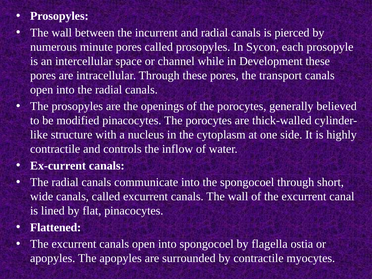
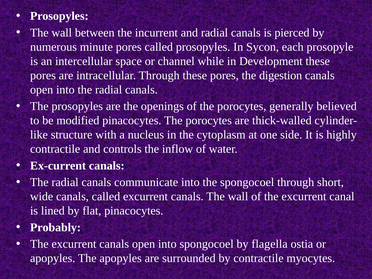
transport: transport -> digestion
Flattened: Flattened -> Probably
